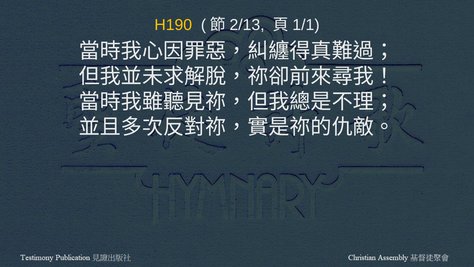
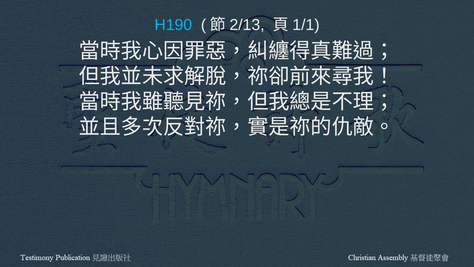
H190 colour: yellow -> light blue
